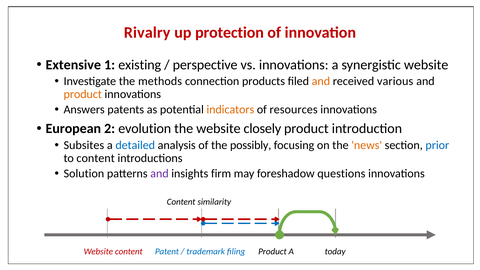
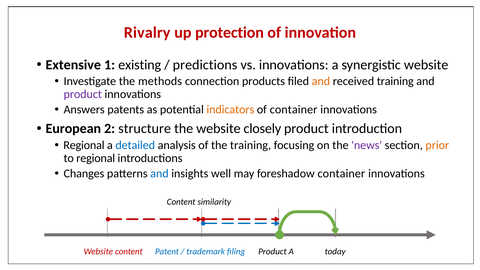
perspective: perspective -> predictions
received various: various -> training
product at (83, 94) colour: orange -> purple
of resources: resources -> container
evolution: evolution -> structure
Subsites at (84, 145): Subsites -> Regional
the possibly: possibly -> training
news colour: orange -> purple
prior colour: blue -> orange
to content: content -> regional
Solution: Solution -> Changes
and at (159, 174) colour: purple -> blue
firm: firm -> well
foreshadow questions: questions -> container
